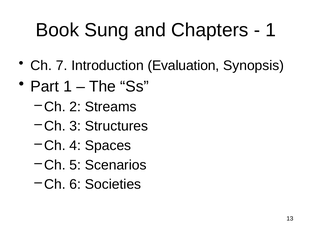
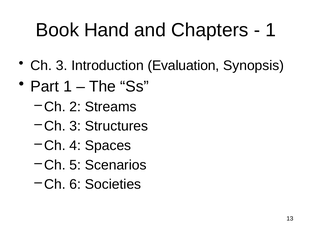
Sung: Sung -> Hand
7 at (62, 65): 7 -> 3
